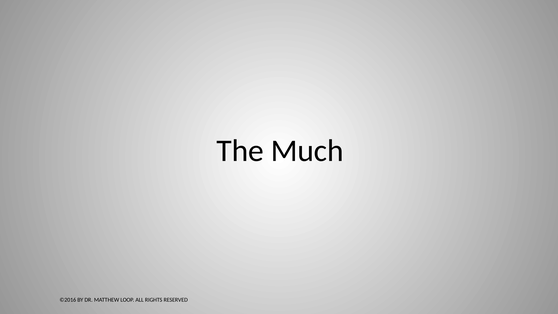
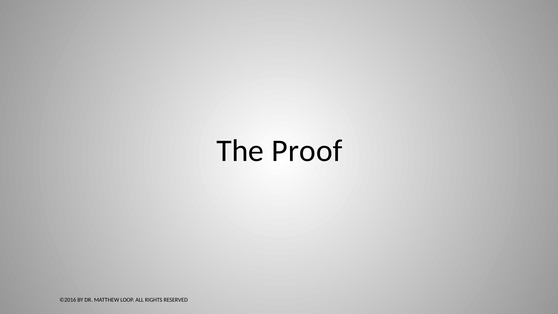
Much: Much -> Proof
